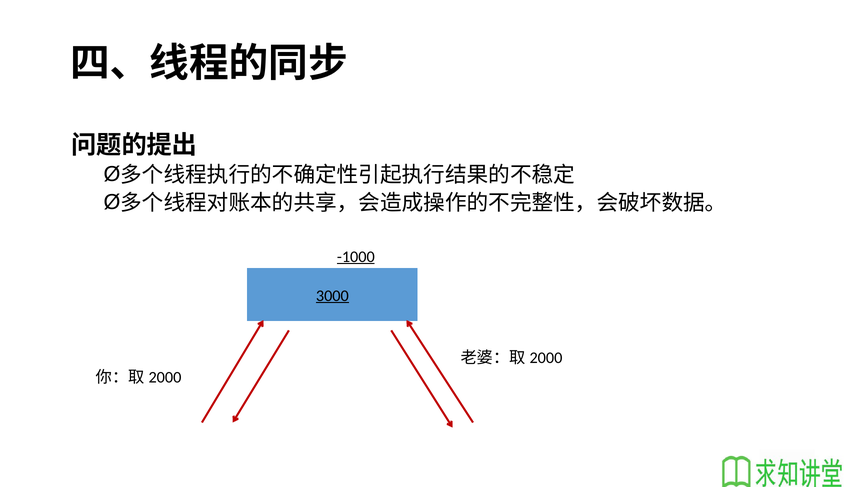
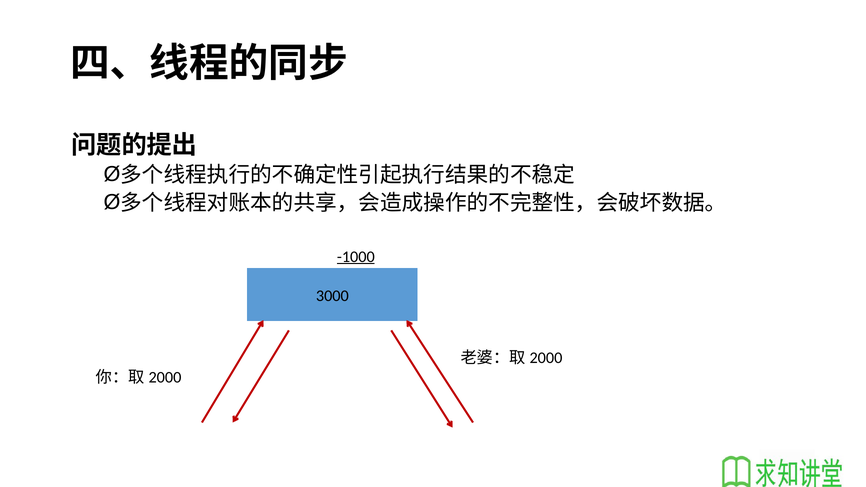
3000 underline: present -> none
